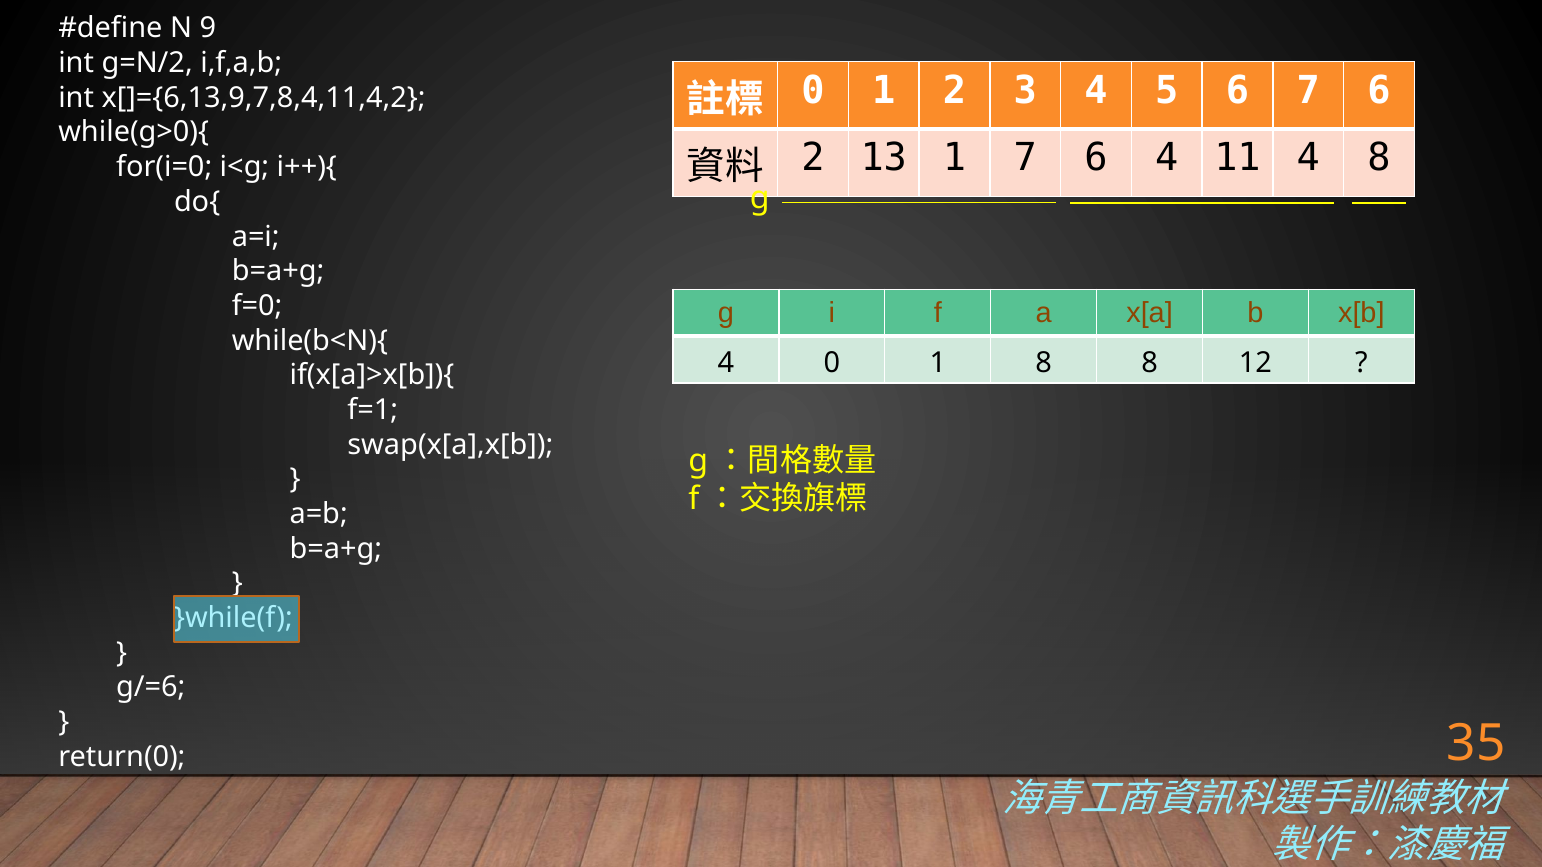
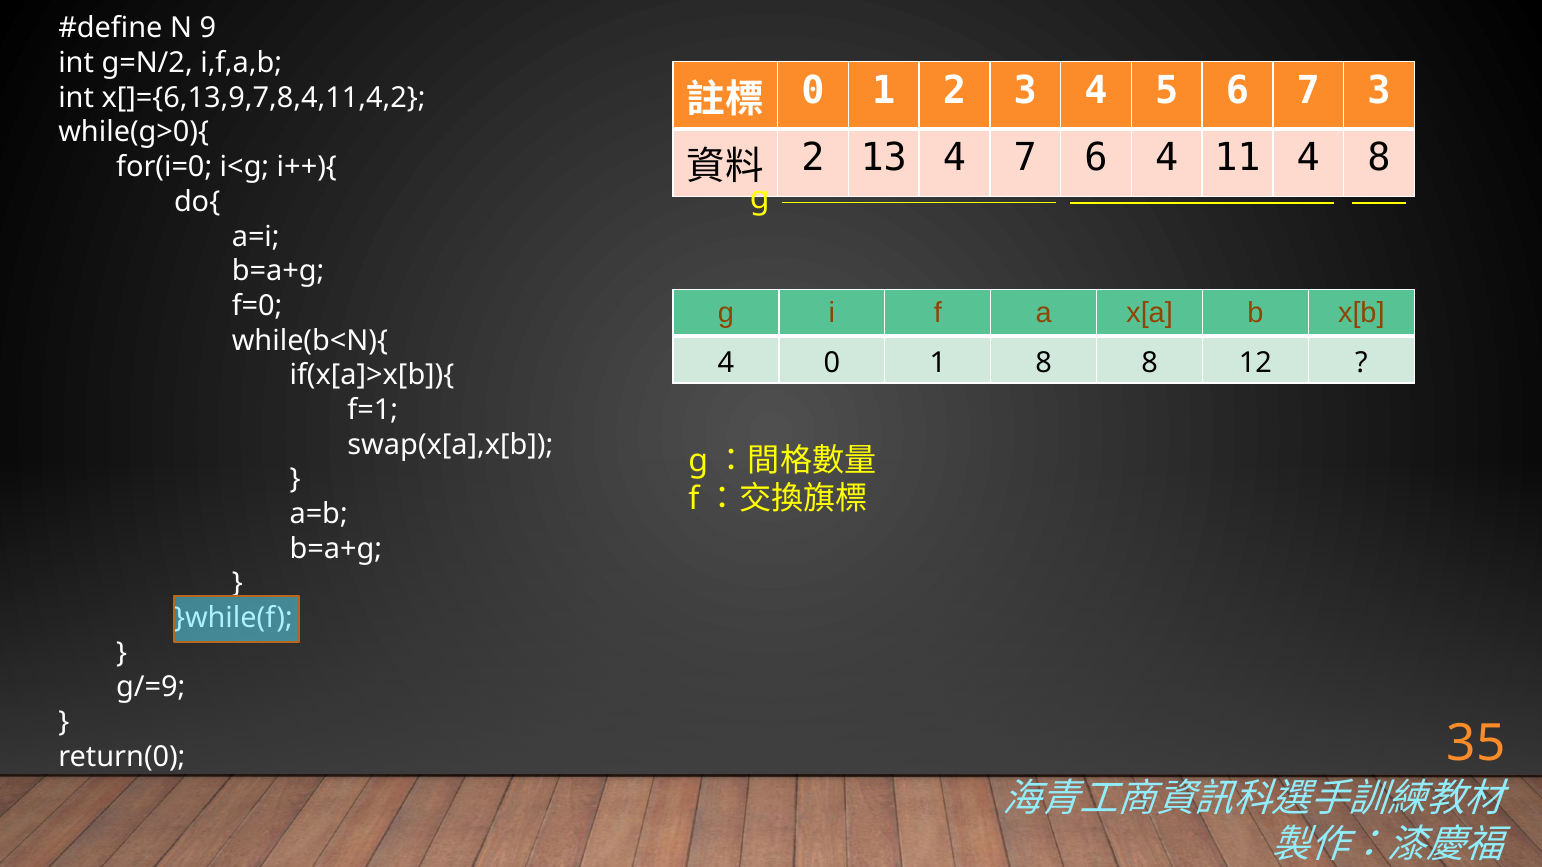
6 7 6: 6 -> 3
13 1: 1 -> 4
g/=6: g/=6 -> g/=9
